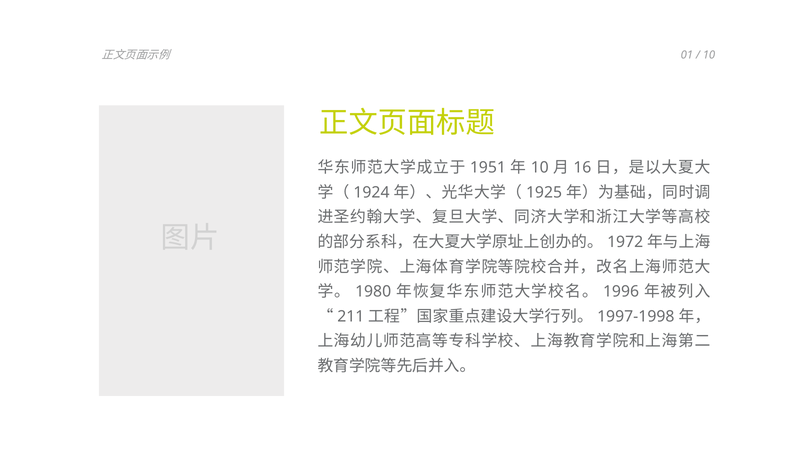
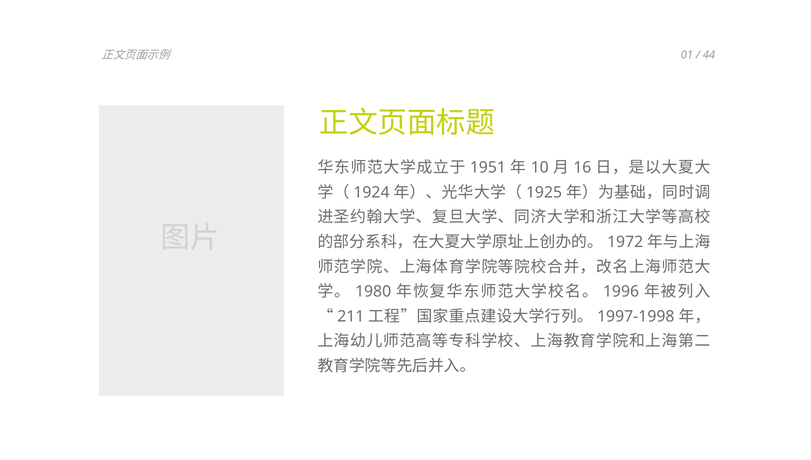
10 at (709, 55): 10 -> 44
